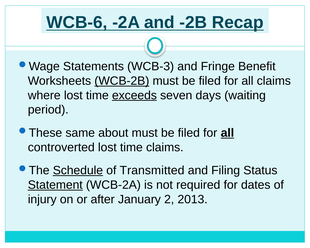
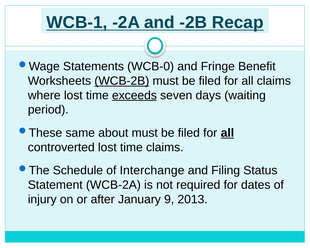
WCB-6: WCB-6 -> WCB-1
WCB-3: WCB-3 -> WCB-0
Schedule underline: present -> none
Transmitted: Transmitted -> Interchange
Statement underline: present -> none
2: 2 -> 9
